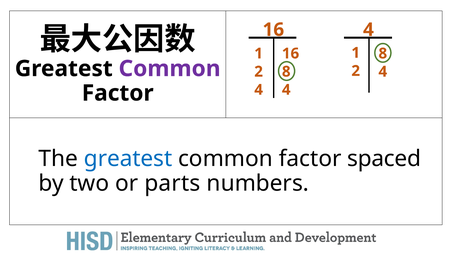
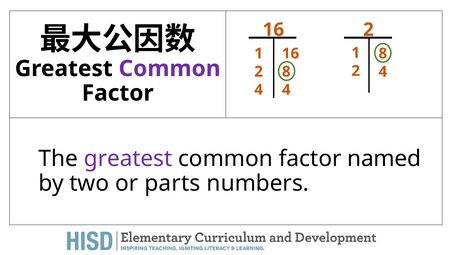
16 4: 4 -> 2
greatest at (128, 159) colour: blue -> purple
spaced: spaced -> named
